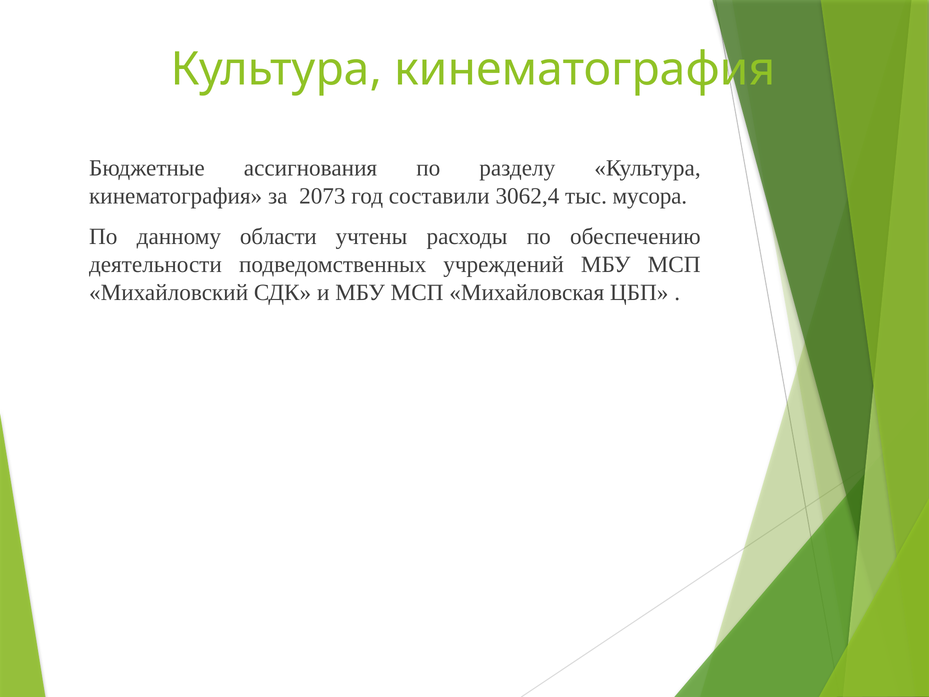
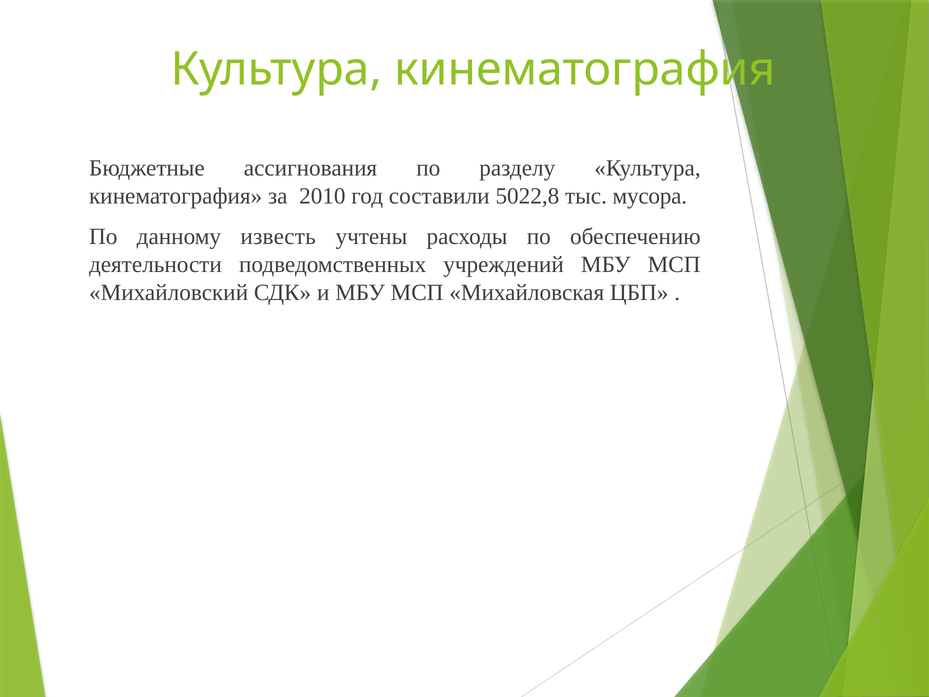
2073: 2073 -> 2010
3062,4: 3062,4 -> 5022,8
области: области -> известь
